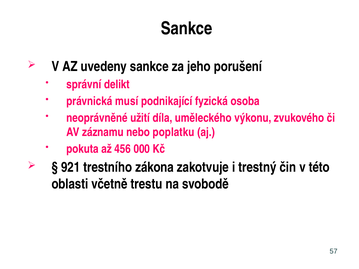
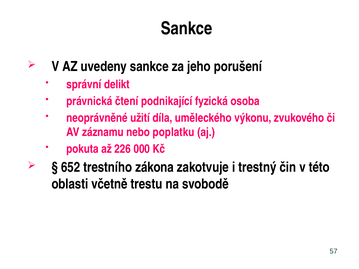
musí: musí -> čtení
456: 456 -> 226
921: 921 -> 652
